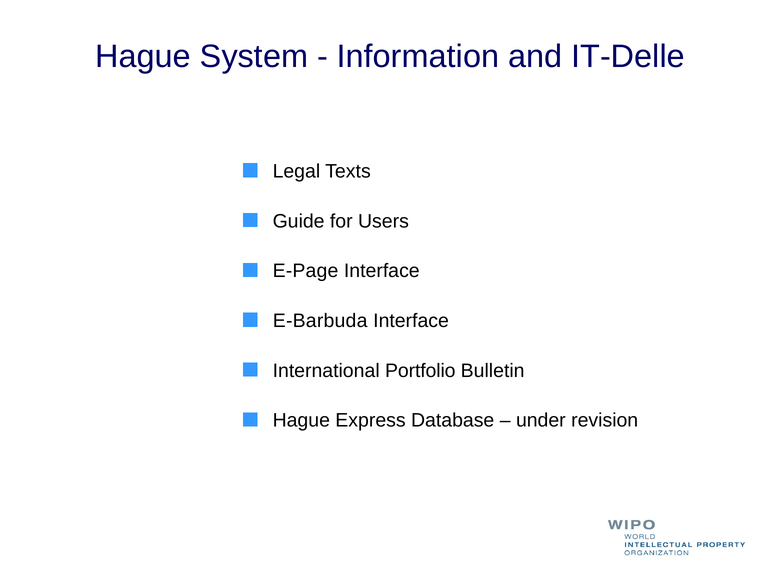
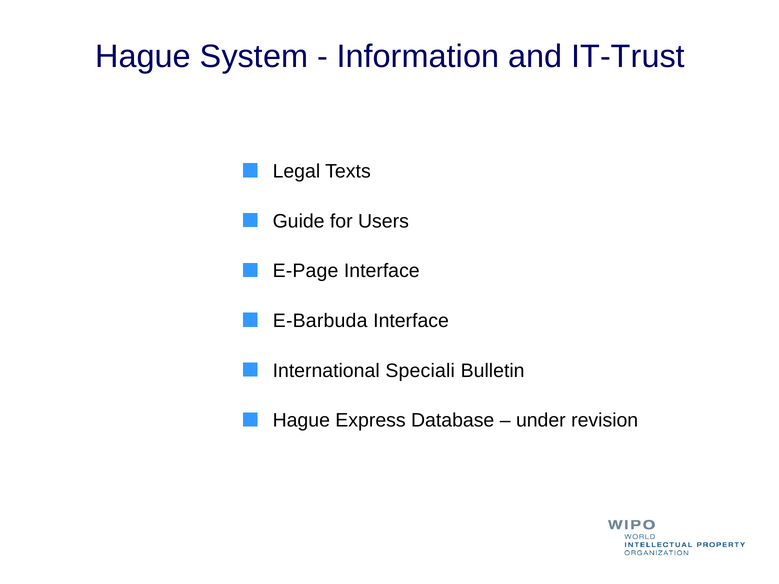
IT-Delle: IT-Delle -> IT-Trust
Portfolio: Portfolio -> Speciali
